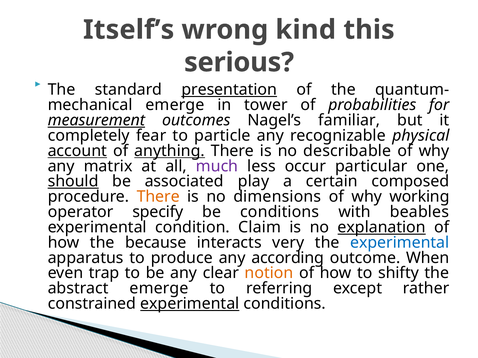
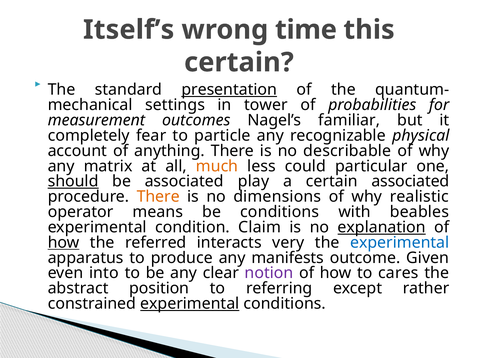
kind: kind -> time
serious at (239, 62): serious -> certain
emerge at (175, 105): emerge -> settings
measurement underline: present -> none
account underline: present -> none
anything underline: present -> none
much colour: purple -> orange
occur: occur -> could
certain composed: composed -> associated
working: working -> realistic
specify: specify -> means
how at (64, 243) underline: none -> present
because: because -> referred
according: according -> manifests
When: When -> Given
trap: trap -> into
notion colour: orange -> purple
shifty: shifty -> cares
abstract emerge: emerge -> position
